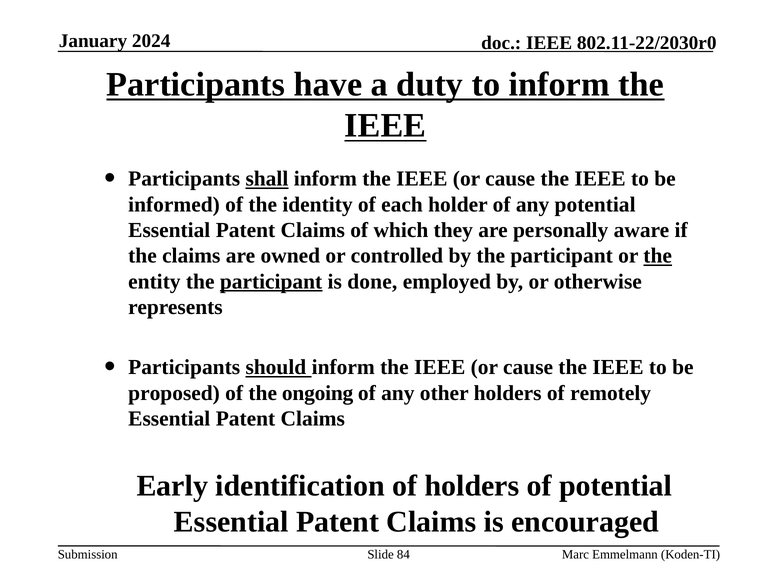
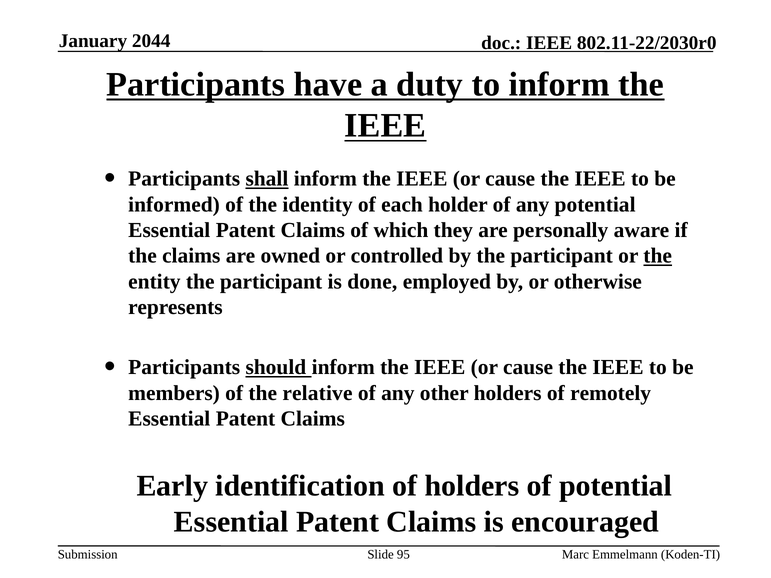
2024: 2024 -> 2044
participant at (271, 282) underline: present -> none
proposed: proposed -> members
ongoing: ongoing -> relative
84: 84 -> 95
